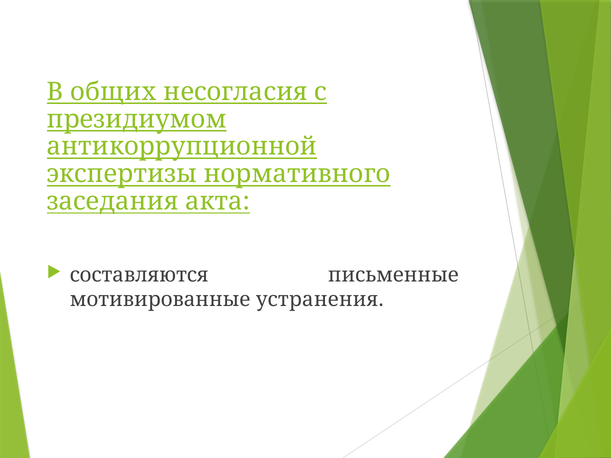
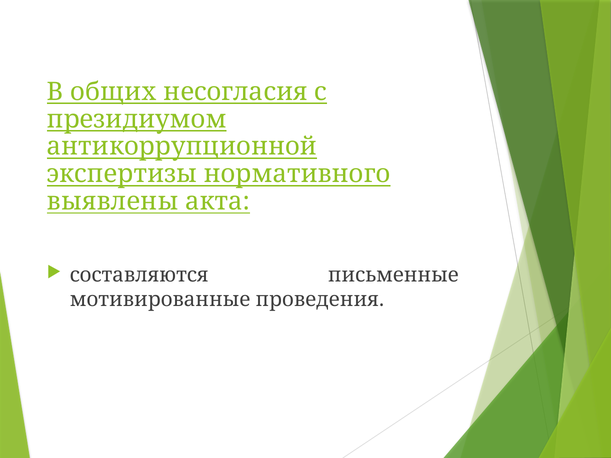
заседания: заседания -> выявлены
устранения: устранения -> проведения
